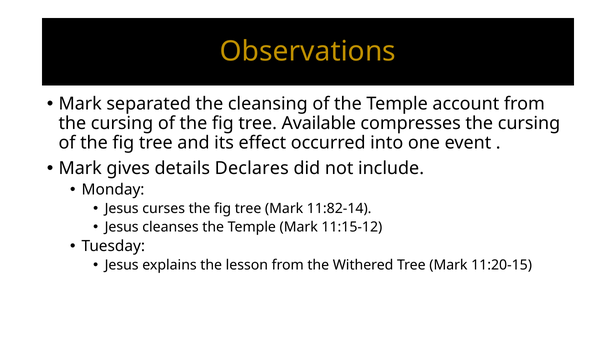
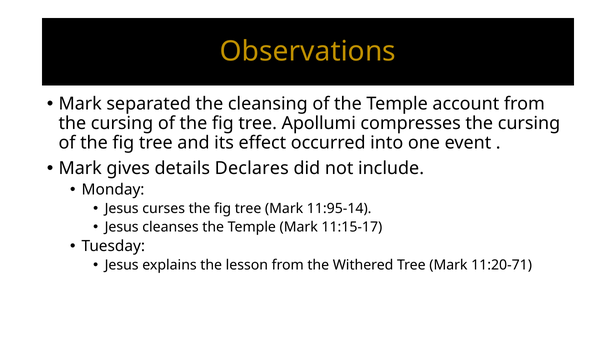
Available: Available -> Apollumi
11:82-14: 11:82-14 -> 11:95-14
11:15-12: 11:15-12 -> 11:15-17
11:20-15: 11:20-15 -> 11:20-71
